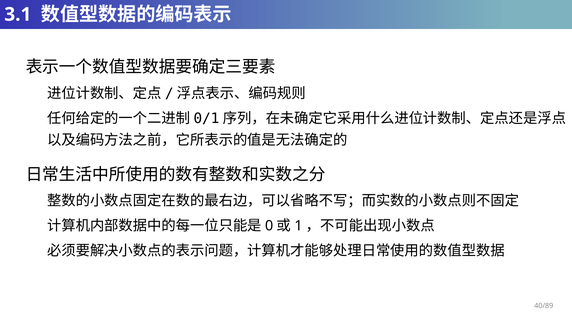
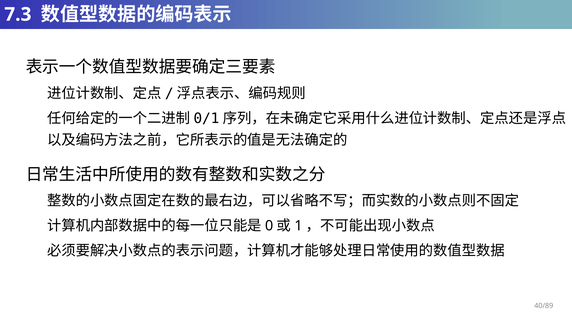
3.1: 3.1 -> 7.3
